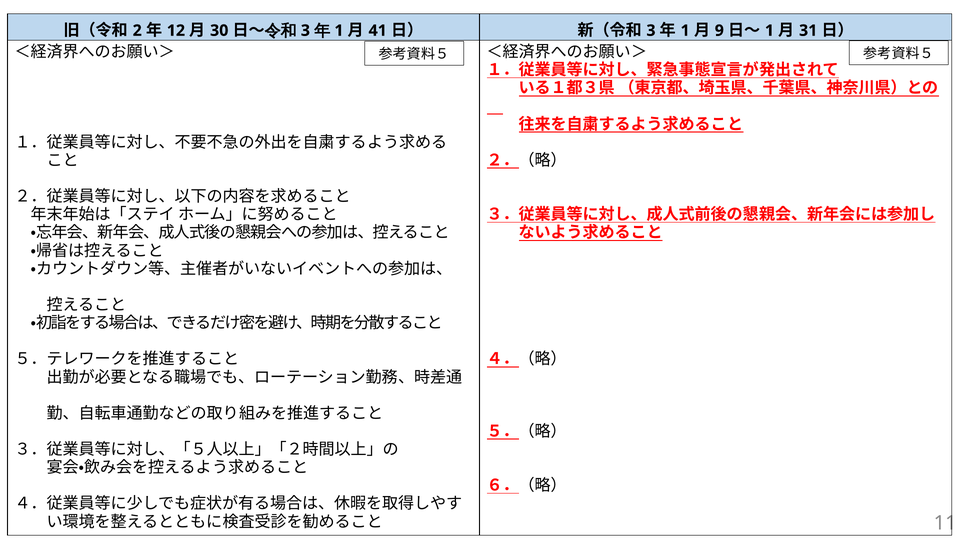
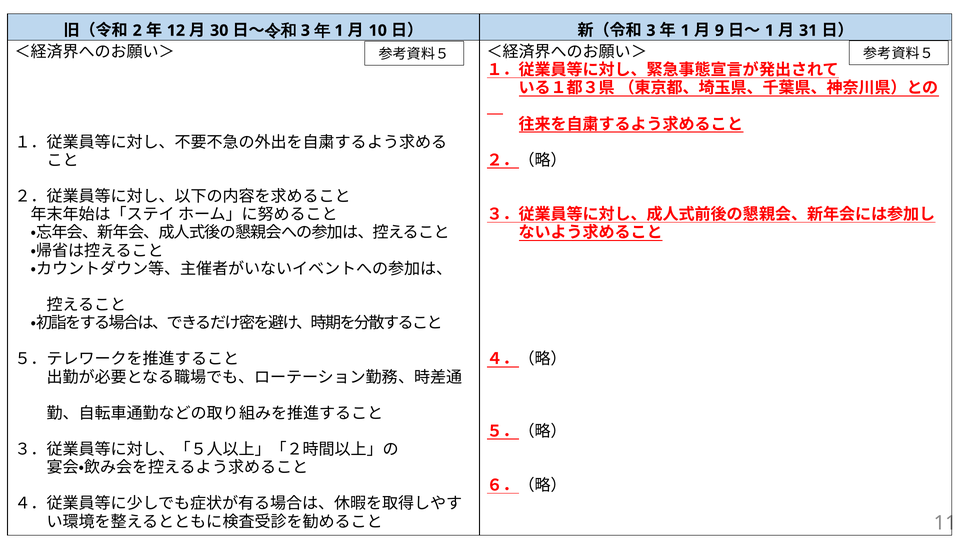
41: 41 -> 10
